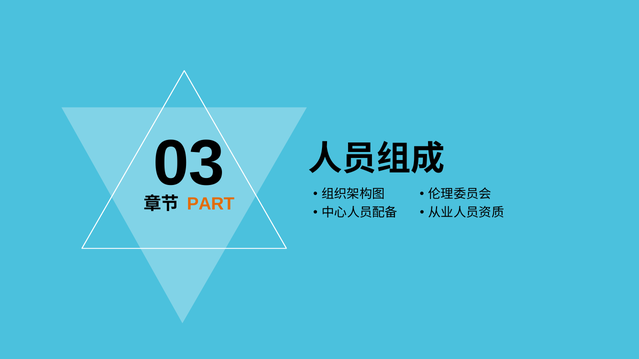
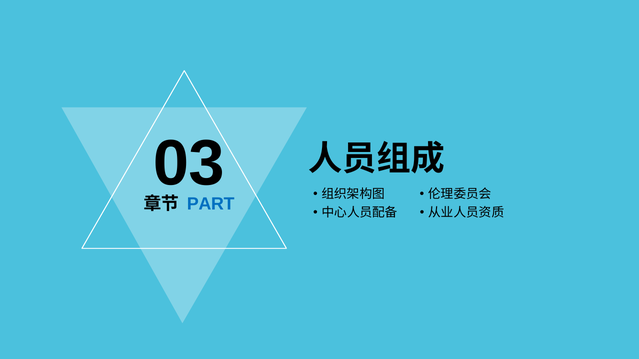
PART colour: orange -> blue
